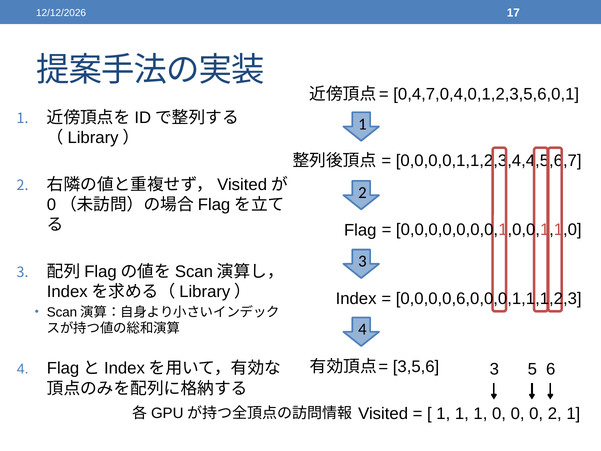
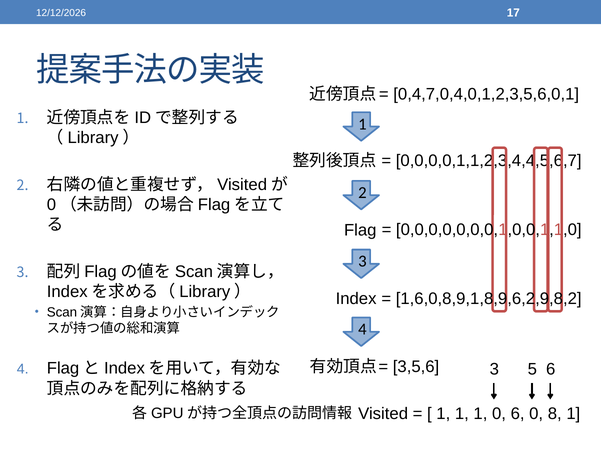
0,0,0,0,6,0,0,0,1,1,1,2,3: 0,0,0,0,6,0,0,0,1,1,1,2,3 -> 1,6,0,8,9,1,8,9,6,2,9,8,2
1 0 0: 0 -> 6
0 2: 2 -> 8
